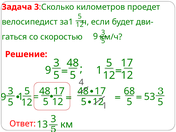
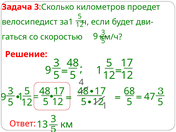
53: 53 -> 47
